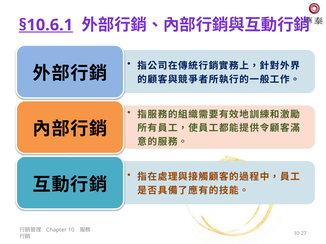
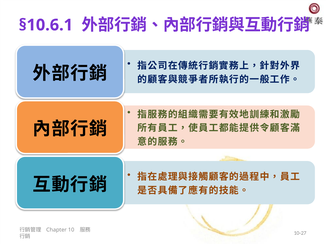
§10.6.1 underline: present -> none
